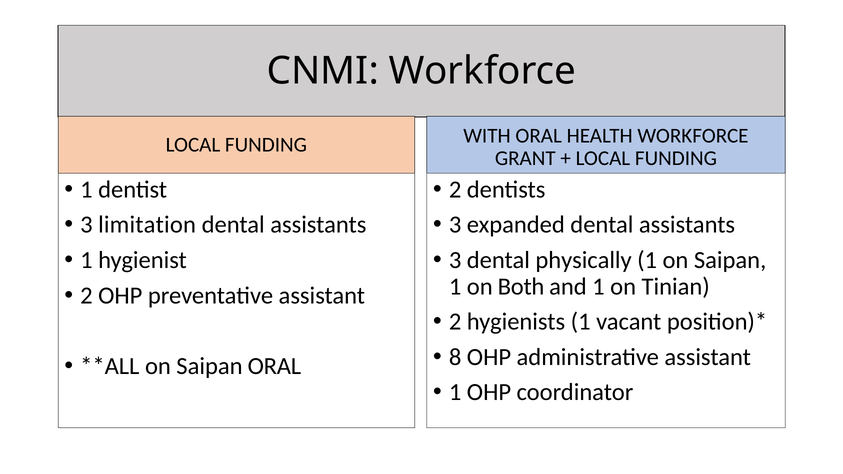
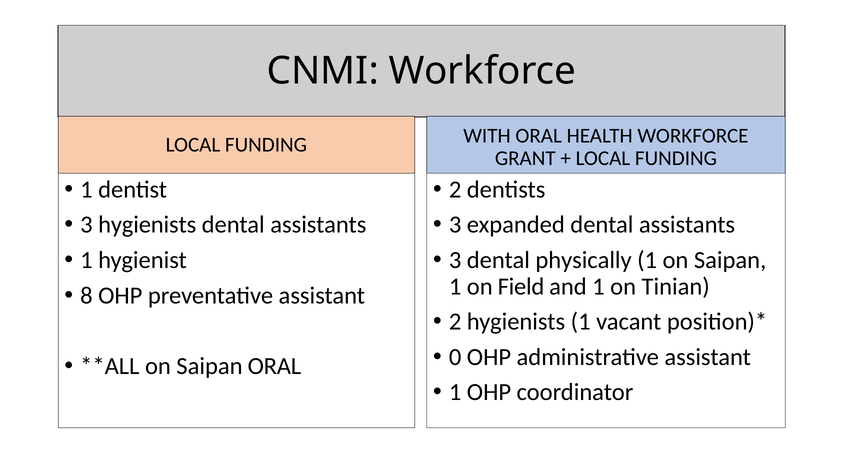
3 limitation: limitation -> hygienists
Both: Both -> Field
2 at (86, 296): 2 -> 8
8: 8 -> 0
